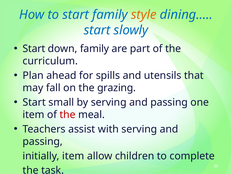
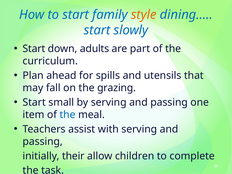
down family: family -> adults
the at (68, 115) colour: red -> blue
initially item: item -> their
